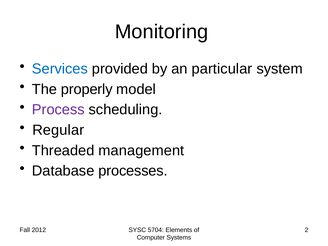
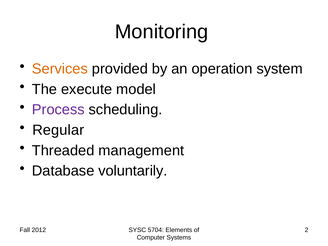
Services colour: blue -> orange
particular: particular -> operation
properly: properly -> execute
processes: processes -> voluntarily
